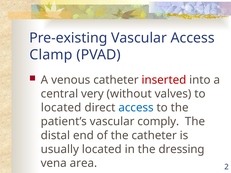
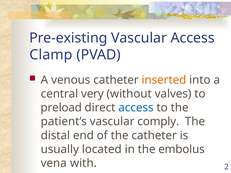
inserted colour: red -> orange
located at (61, 108): located -> preload
dressing: dressing -> embolus
area: area -> with
